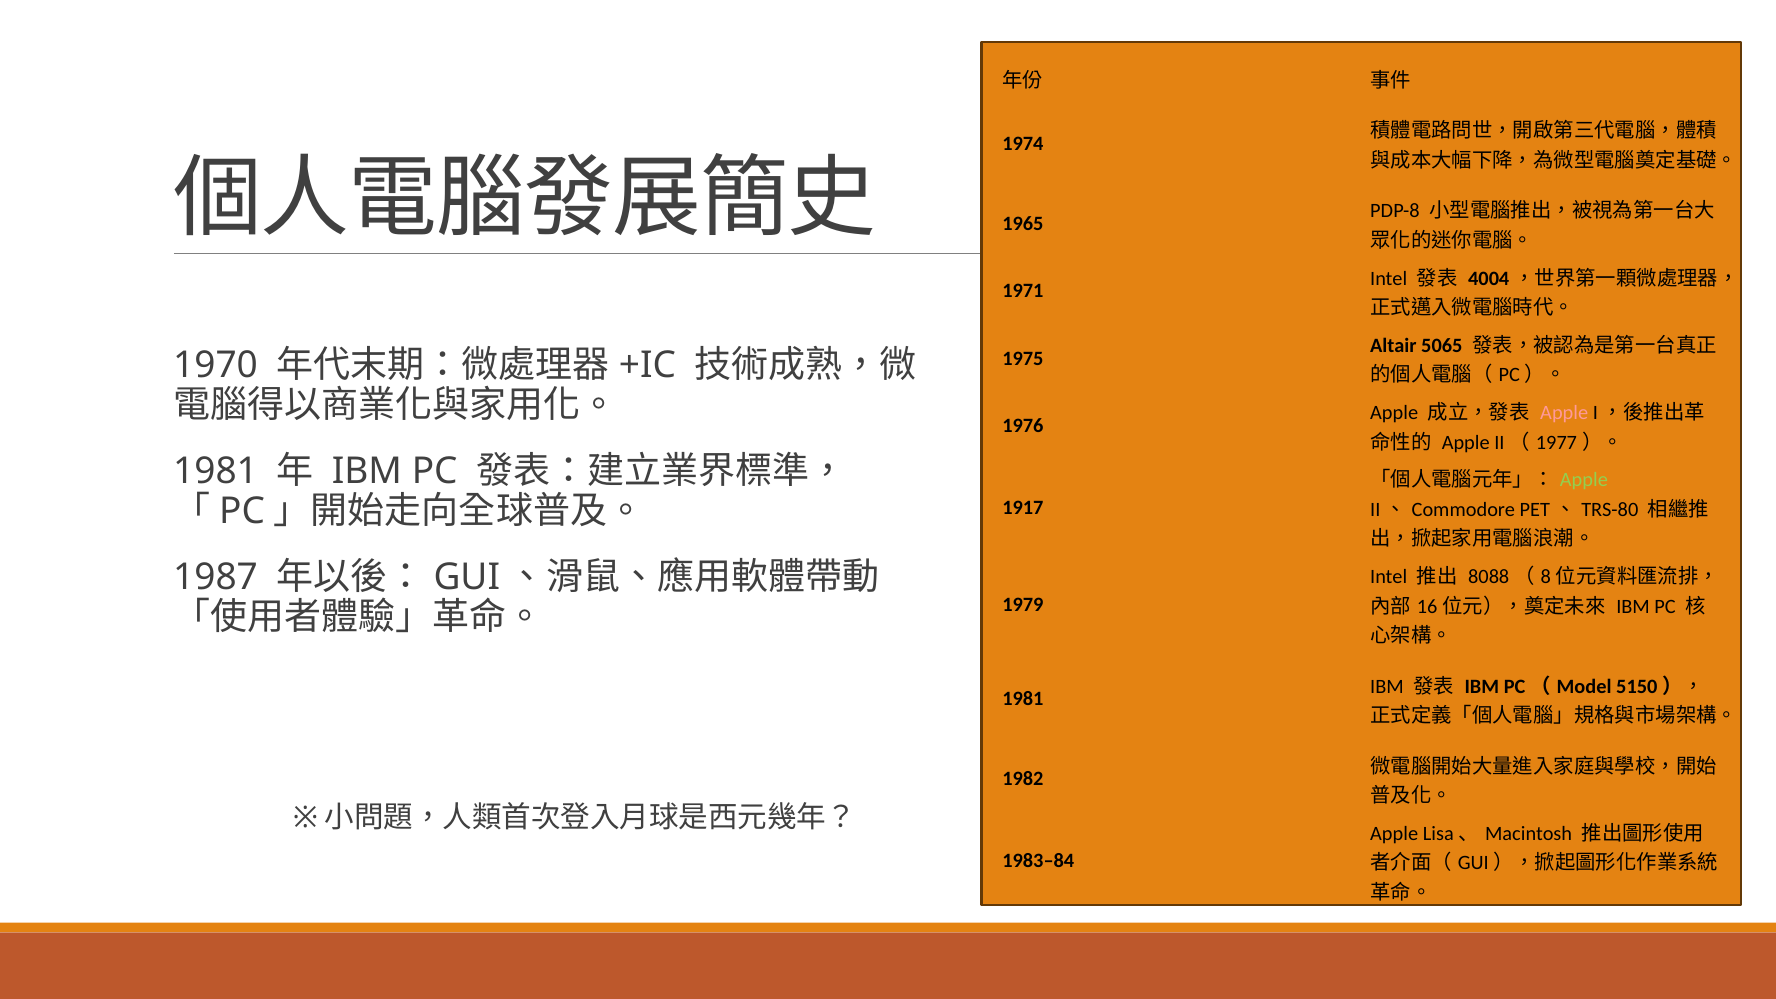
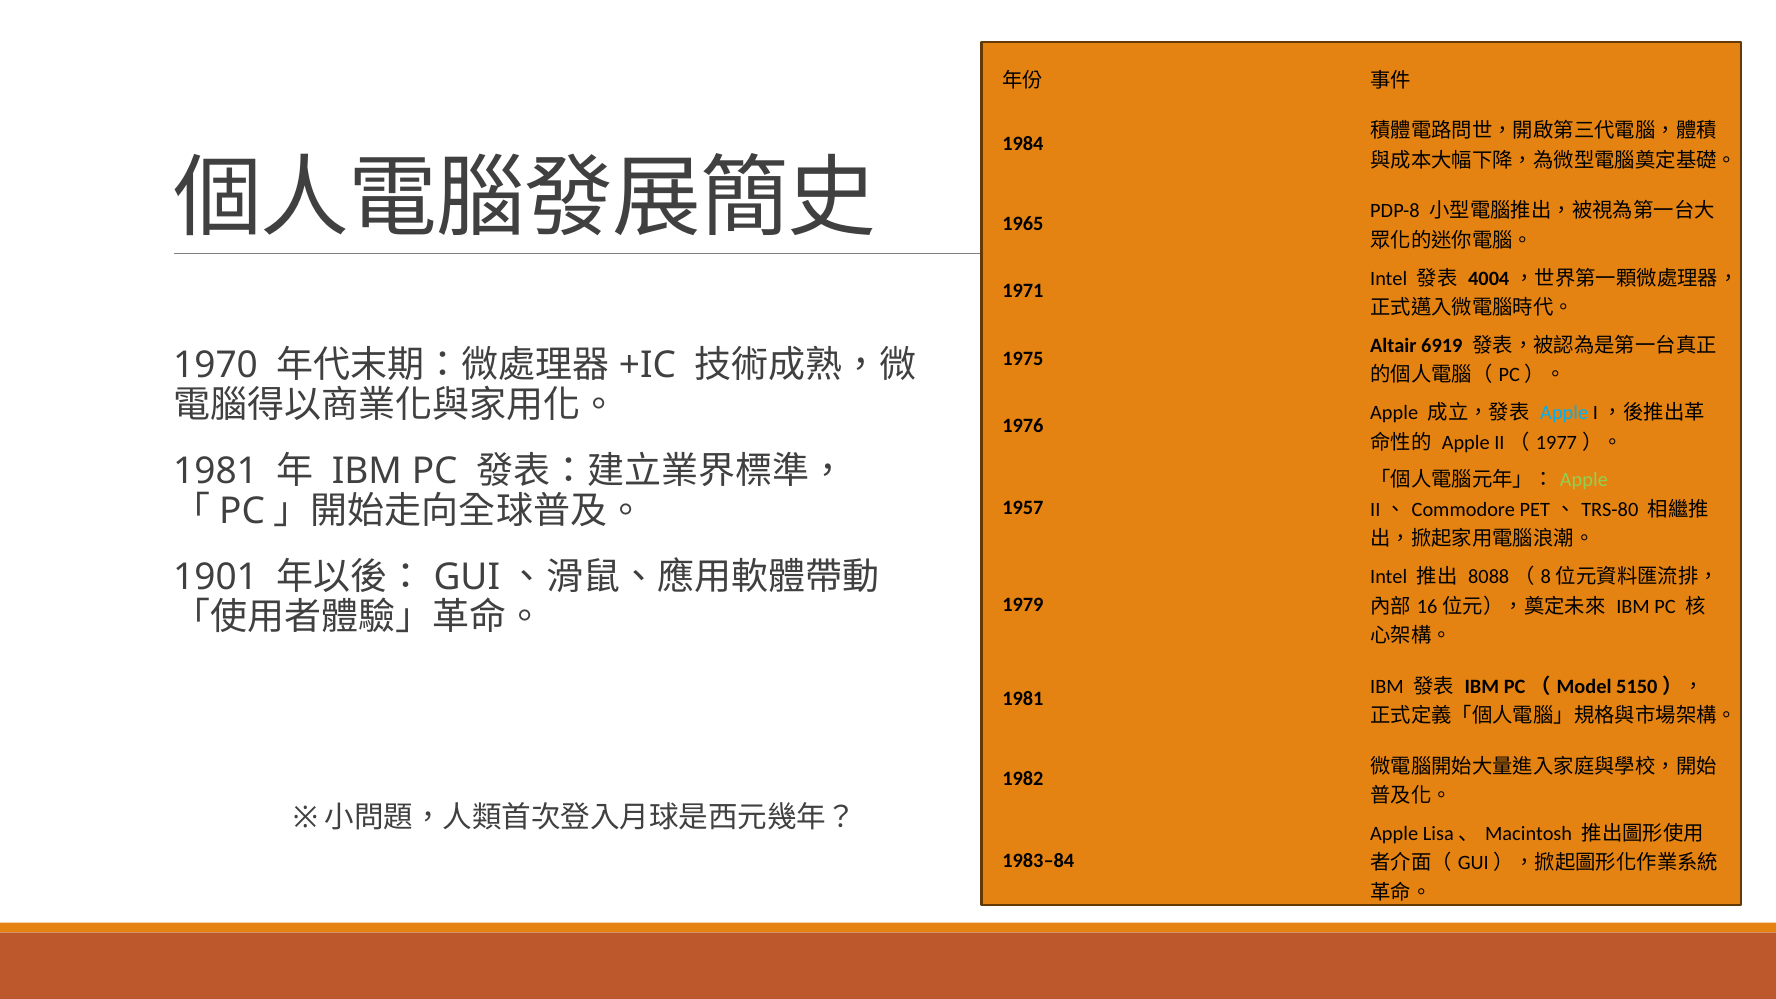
1974: 1974 -> 1984
5065: 5065 -> 6919
Apple at (1564, 413) colour: pink -> light blue
1917: 1917 -> 1957
1987: 1987 -> 1901
